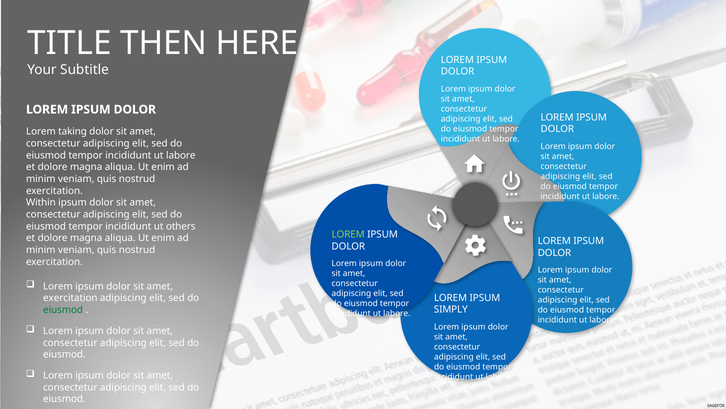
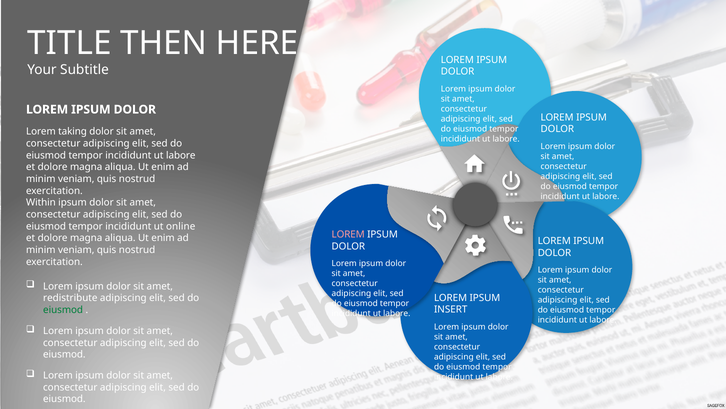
others: others -> online
LOREM at (348, 234) colour: light green -> pink
exercitation at (70, 298): exercitation -> redistribute
SIMPLY: SIMPLY -> INSERT
